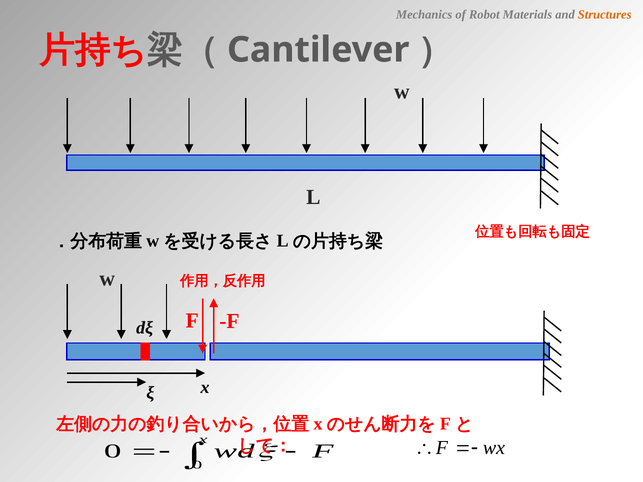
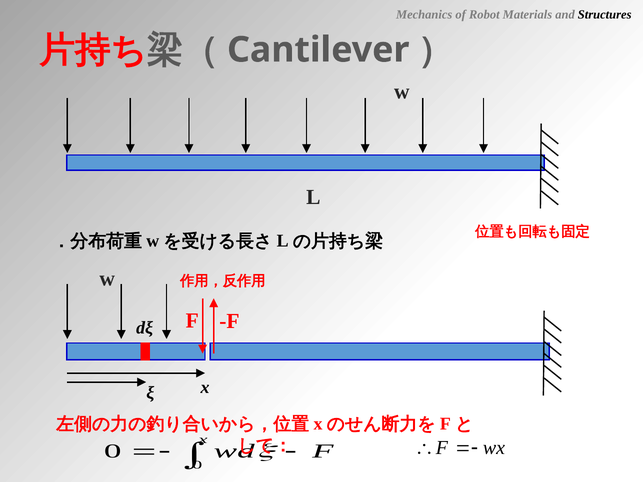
Structures colour: orange -> black
